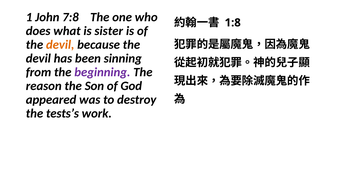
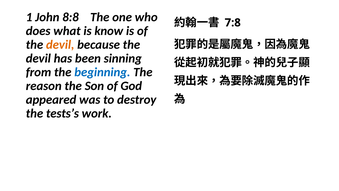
7:8: 7:8 -> 8:8
1:8: 1:8 -> 7:8
sister: sister -> know
beginning colour: purple -> blue
